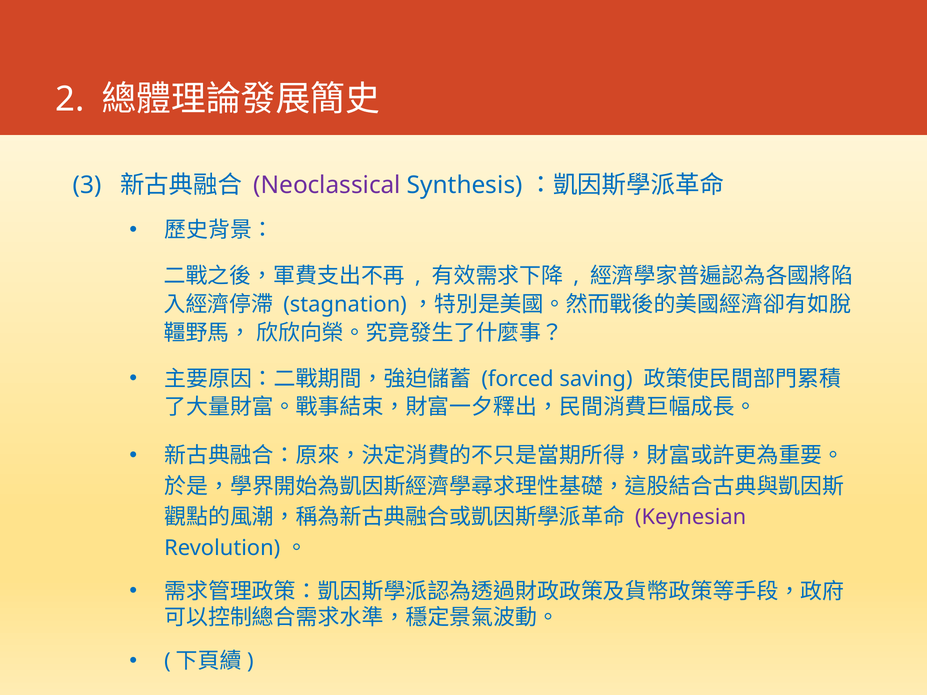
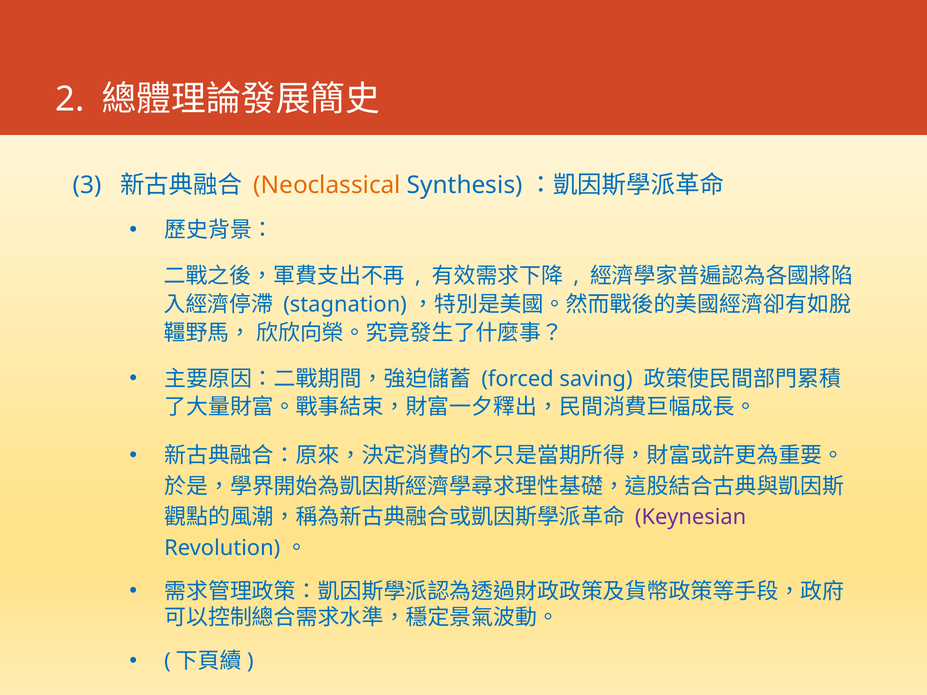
Neoclassical colour: purple -> orange
